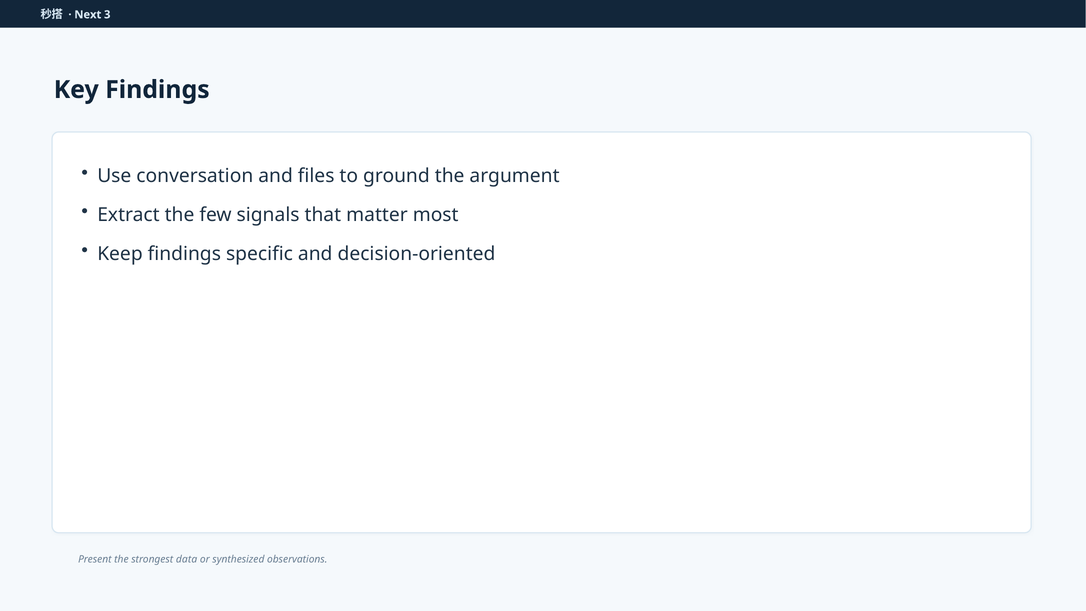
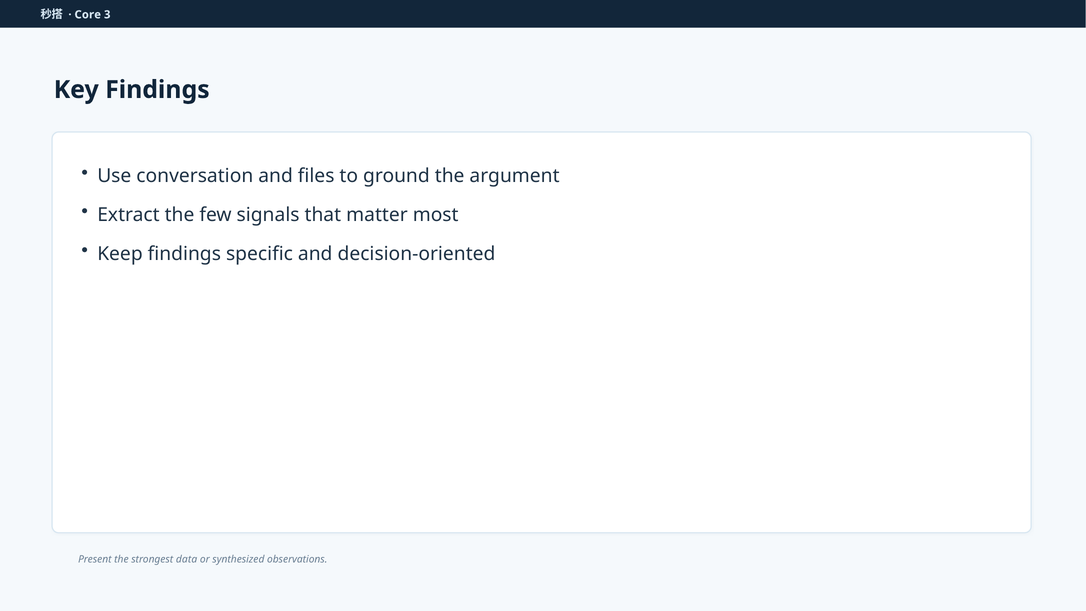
Next: Next -> Core
